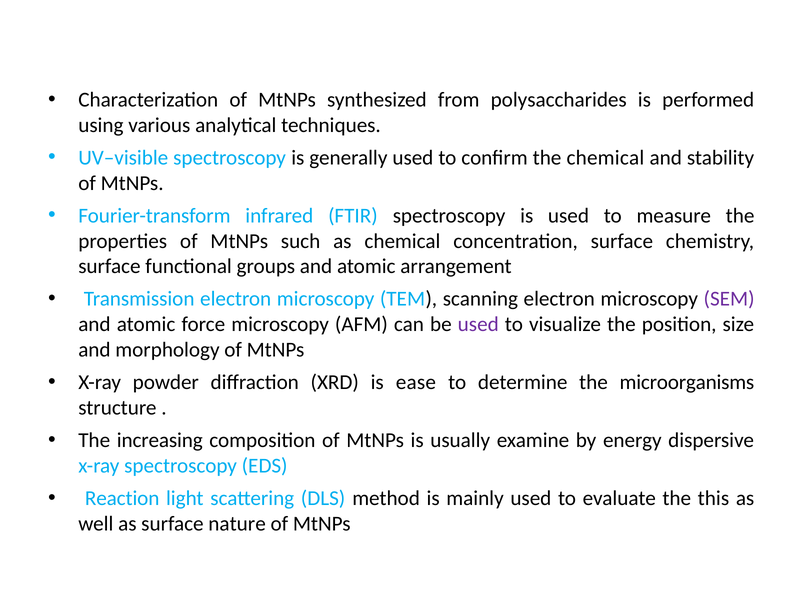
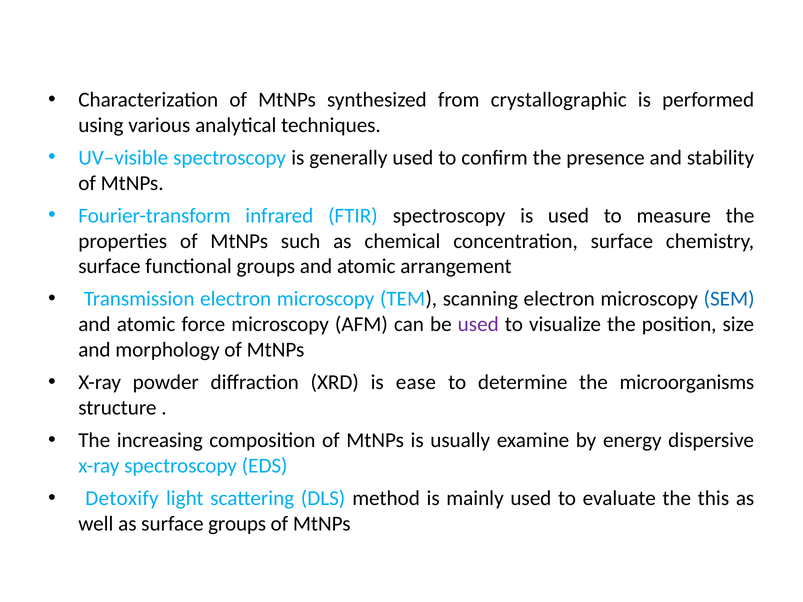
polysaccharides: polysaccharides -> crystallographic
the chemical: chemical -> presence
SEM colour: purple -> blue
Reaction: Reaction -> Detoxify
surface nature: nature -> groups
